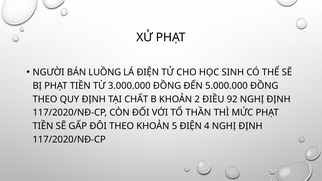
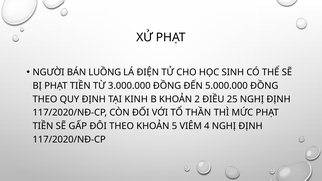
CHẤT: CHẤT -> KINH
92: 92 -> 25
5 ĐIỆN: ĐIỆN -> VIÊM
